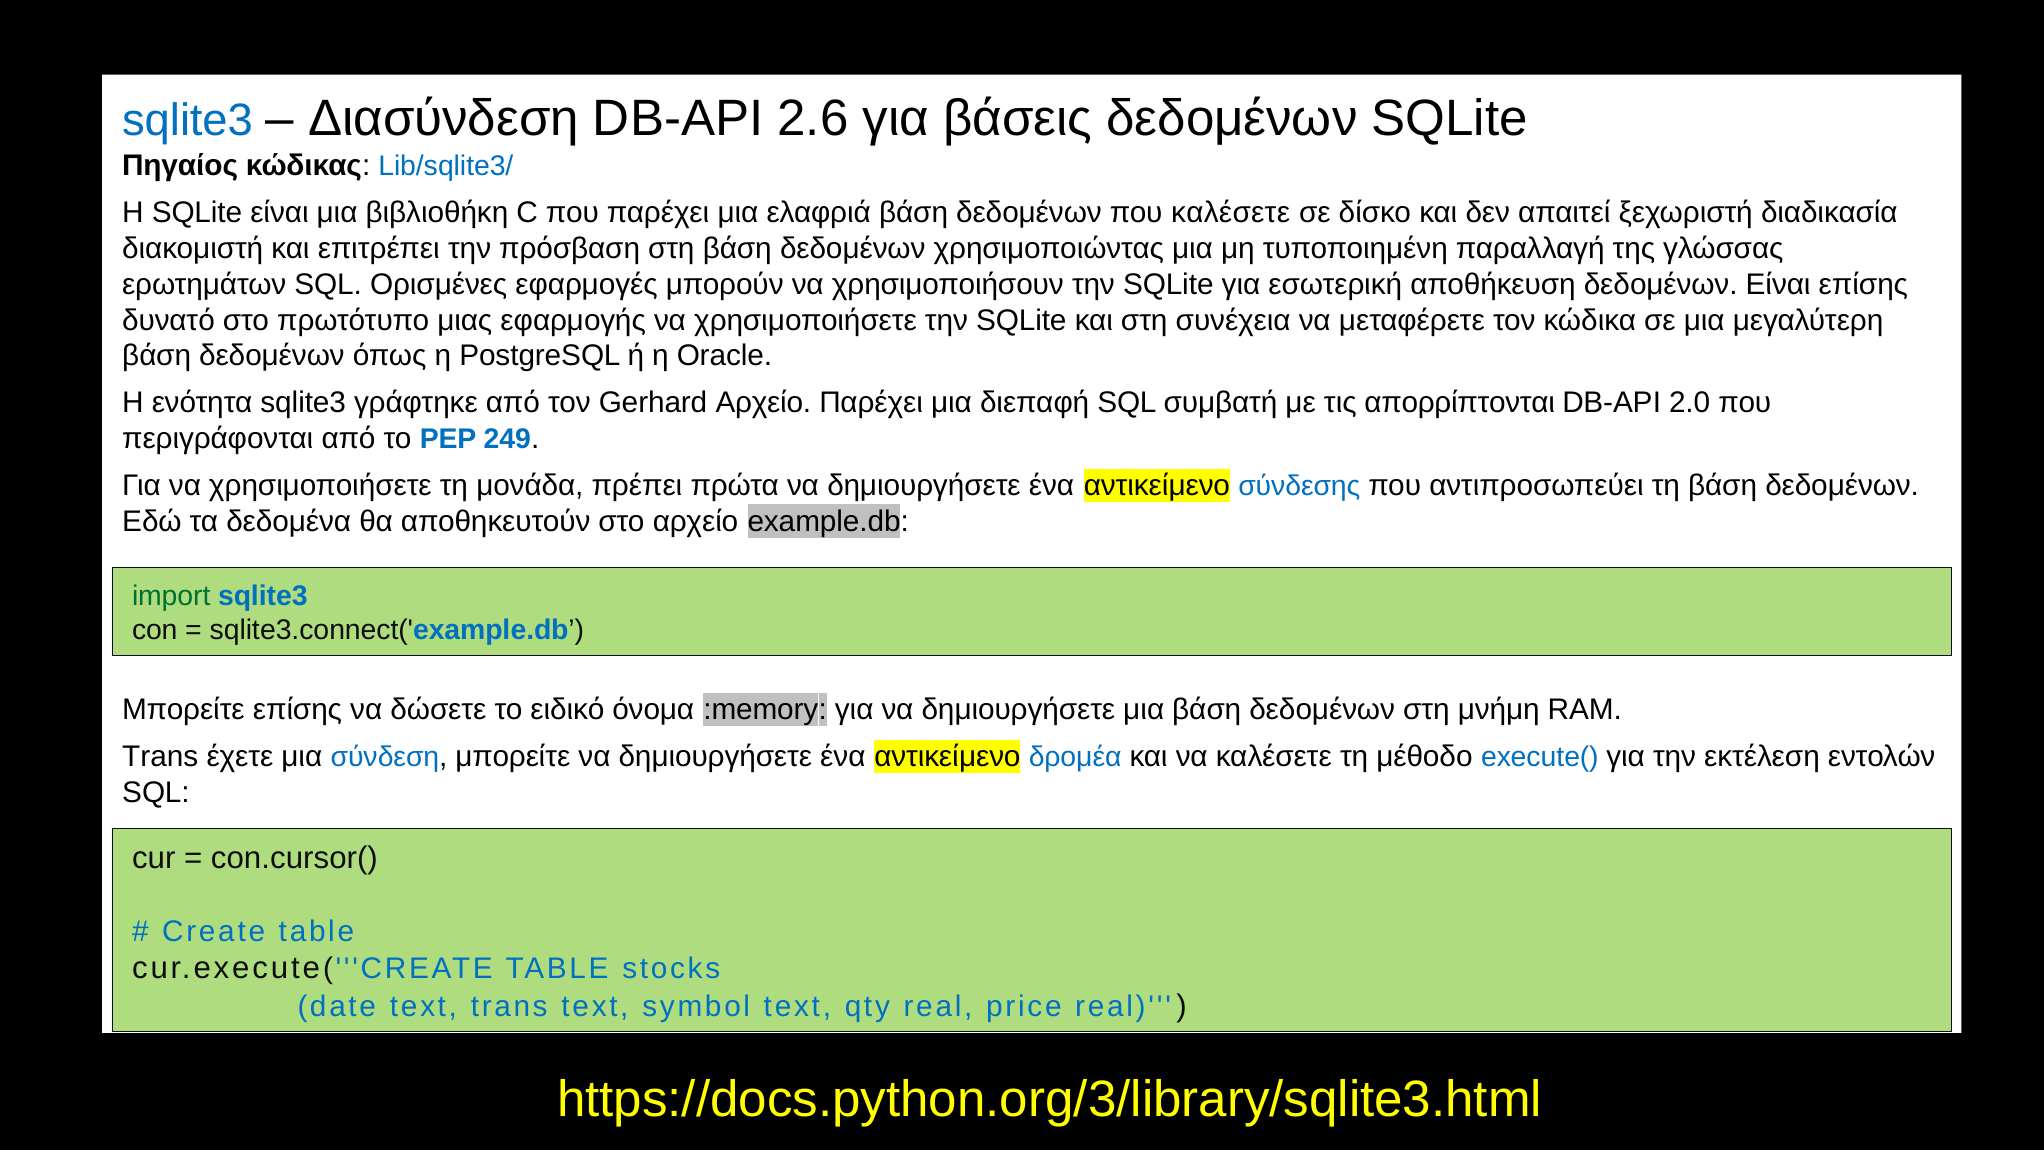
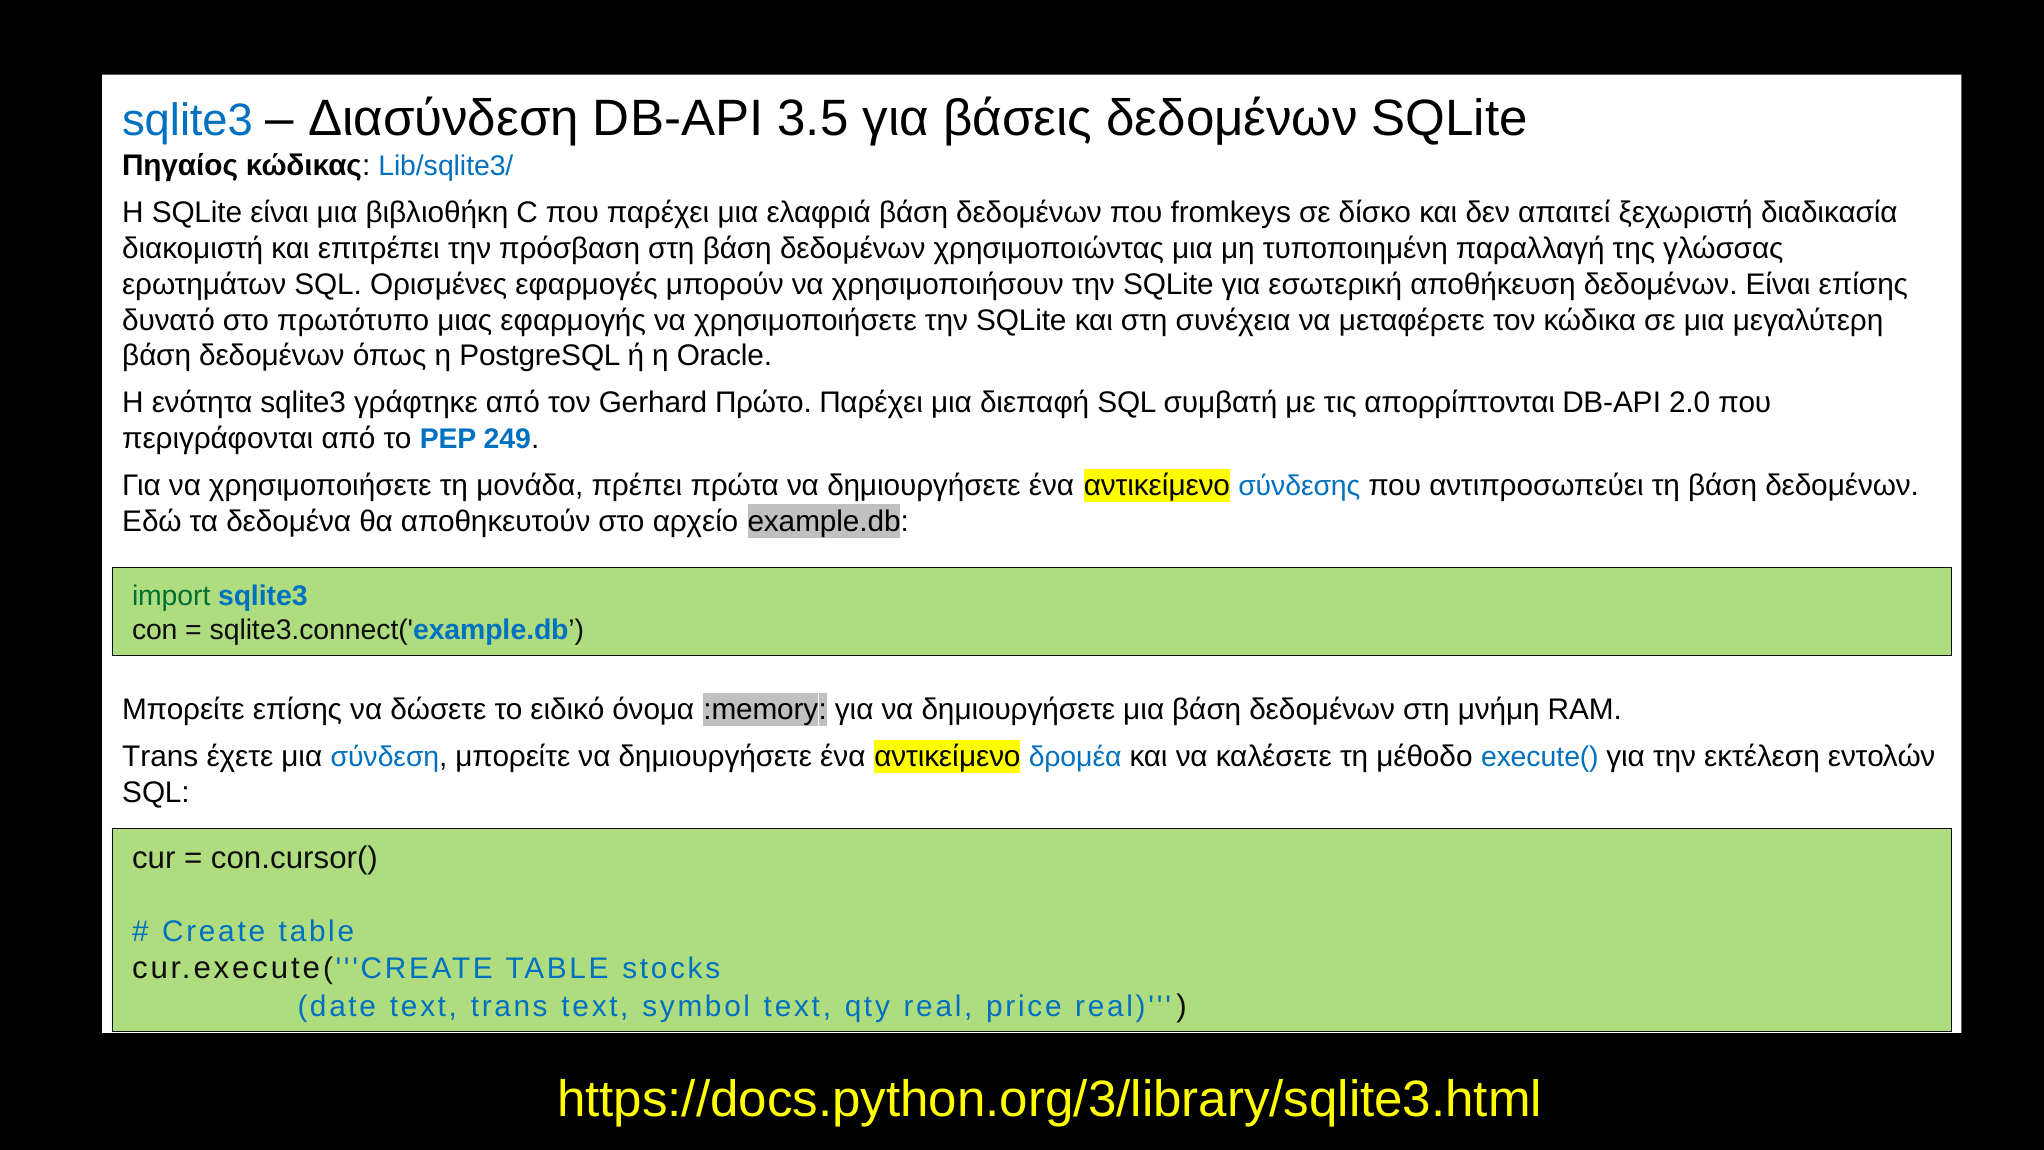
2.6: 2.6 -> 3.5
που καλέσετε: καλέσετε -> fromkeys
Gerhard Αρχείο: Αρχείο -> Πρώτο
